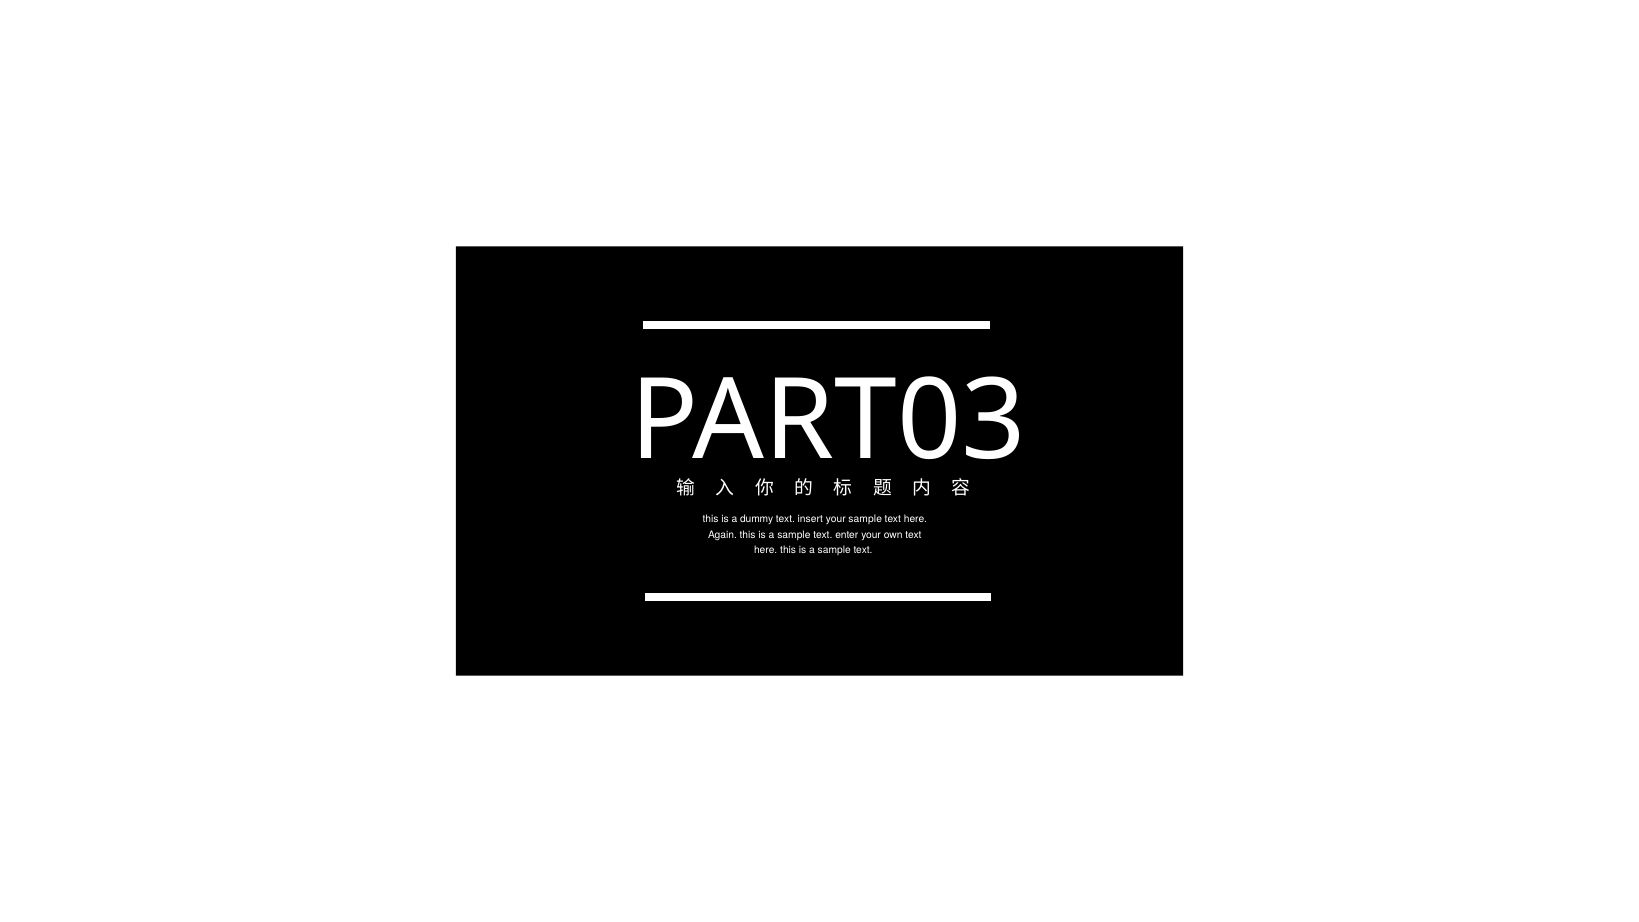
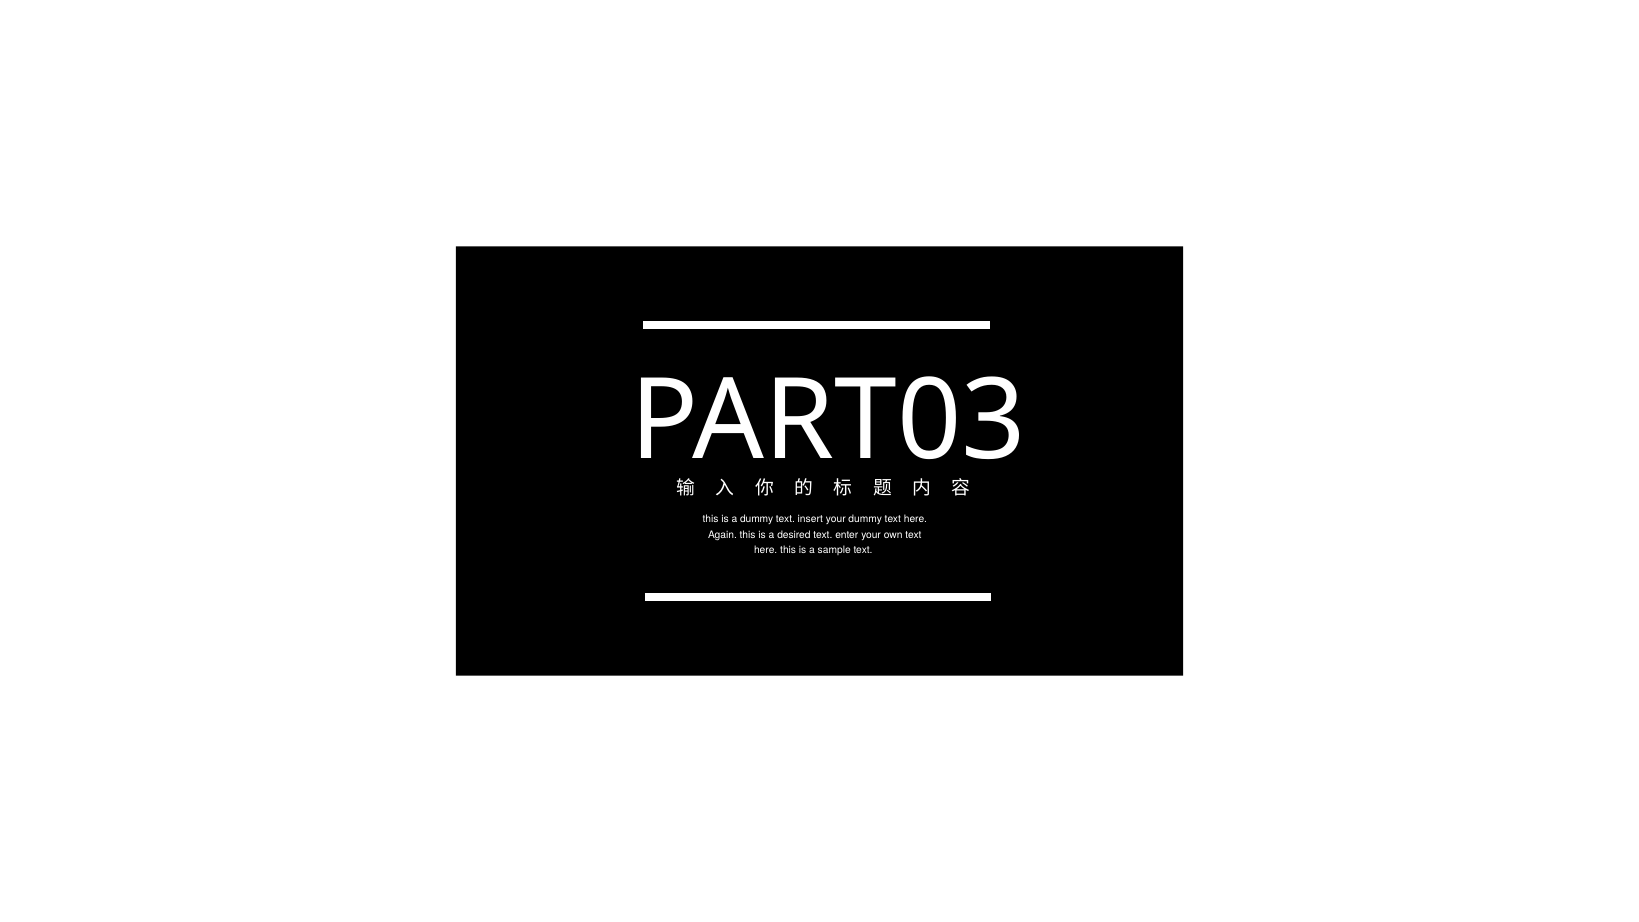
your sample: sample -> dummy
sample at (794, 535): sample -> desired
